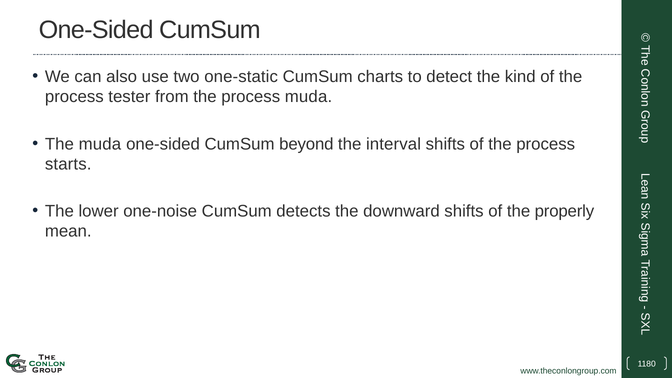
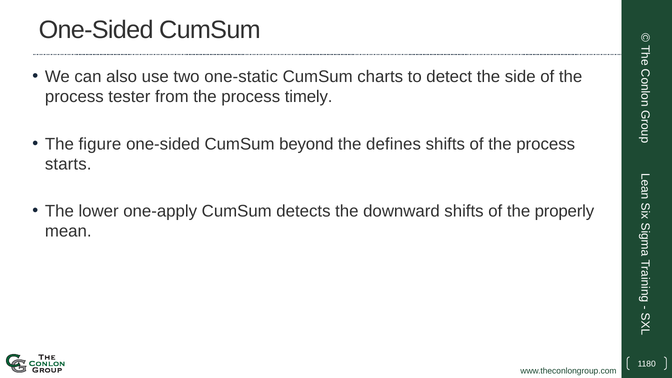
kind: kind -> side
process muda: muda -> timely
The muda: muda -> figure
interval: interval -> defines
one-noise: one-noise -> one-apply
